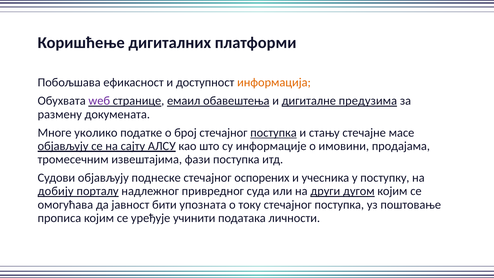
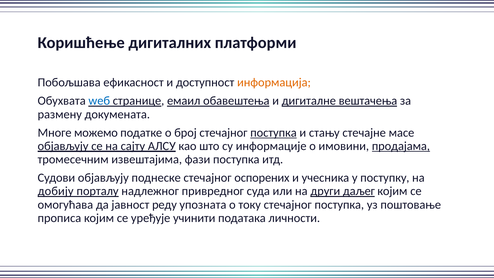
wеб colour: purple -> blue
предузима: предузима -> вештачења
уколико: уколико -> можемо
продајама underline: none -> present
дугом: дугом -> даљег
бити: бити -> реду
